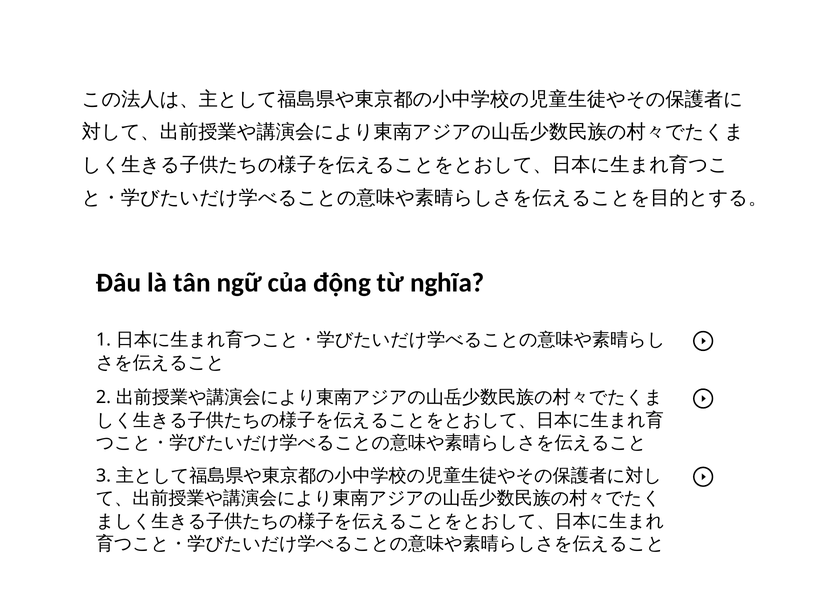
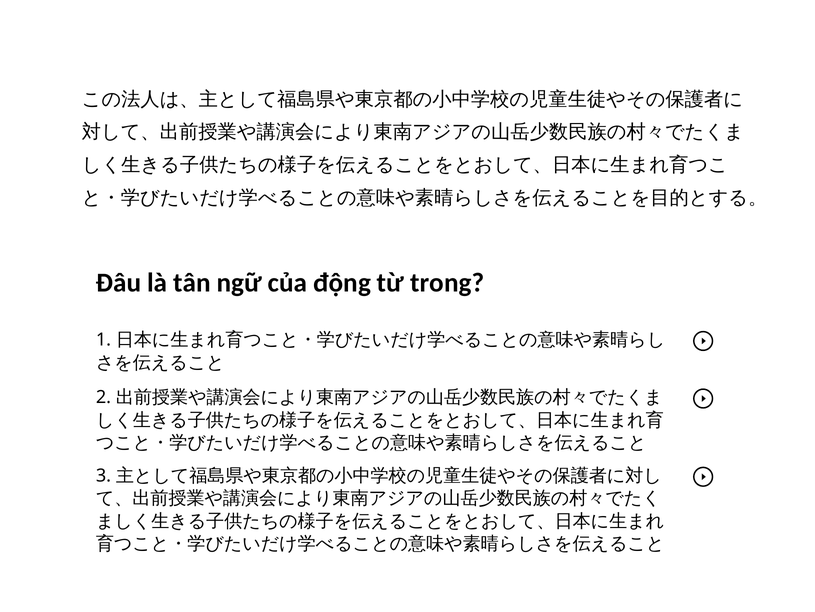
nghĩa: nghĩa -> trong
